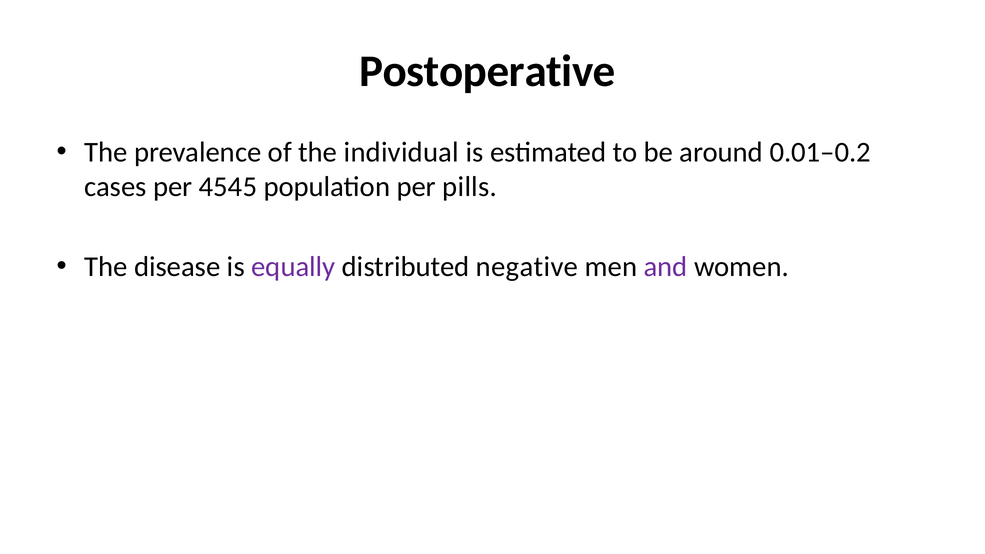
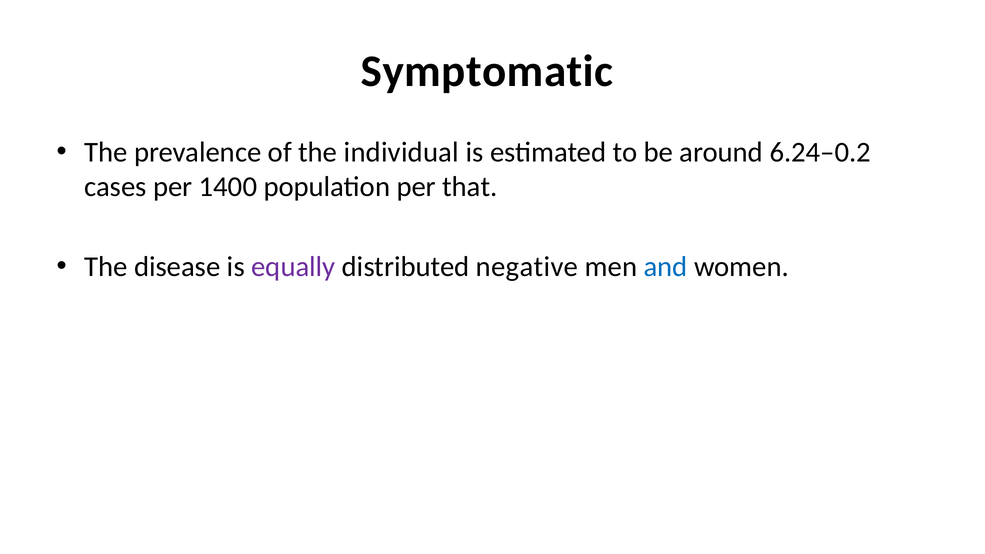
Postoperative: Postoperative -> Symptomatic
0.01–0.2: 0.01–0.2 -> 6.24–0.2
4545: 4545 -> 1400
pills: pills -> that
and colour: purple -> blue
